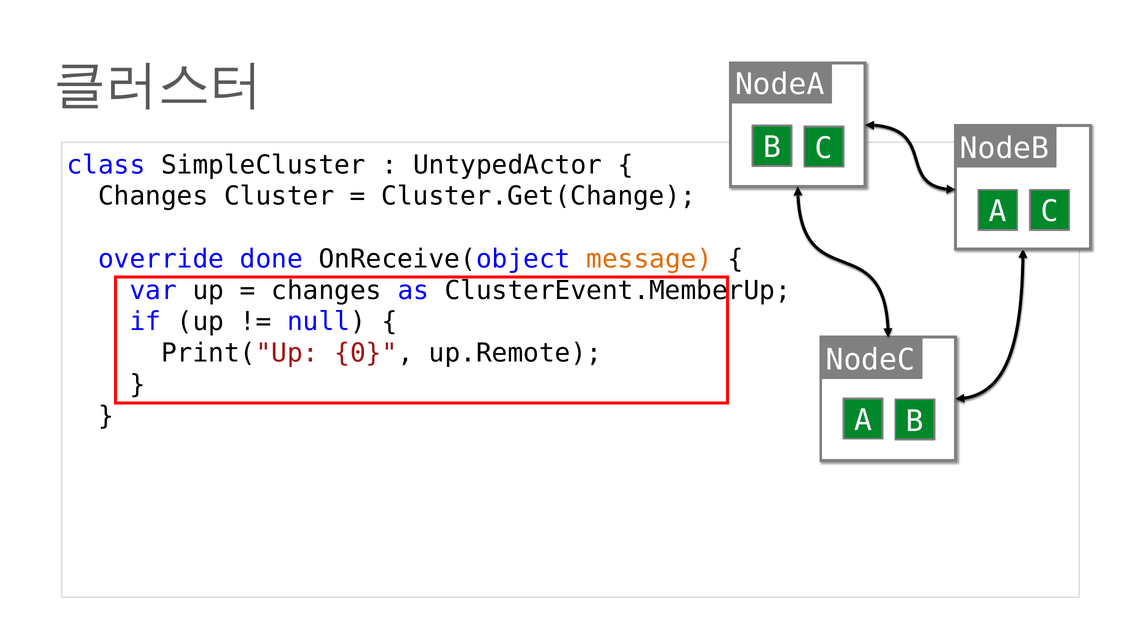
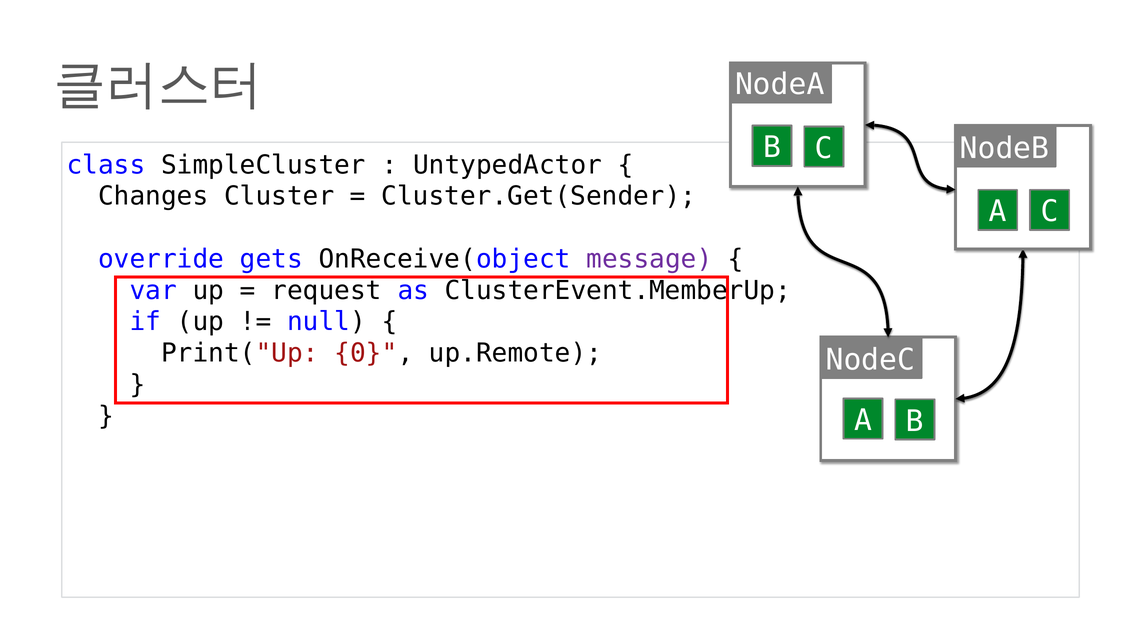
Cluster.Get(Change: Cluster.Get(Change -> Cluster.Get(Sender
done: done -> gets
message colour: orange -> purple
changes at (326, 290): changes -> request
